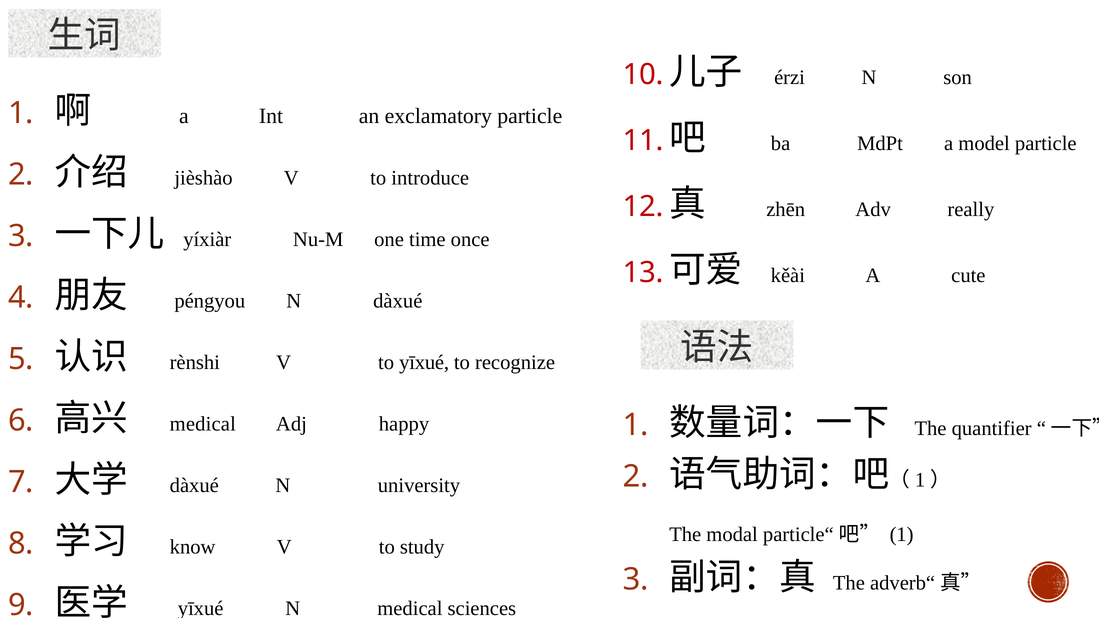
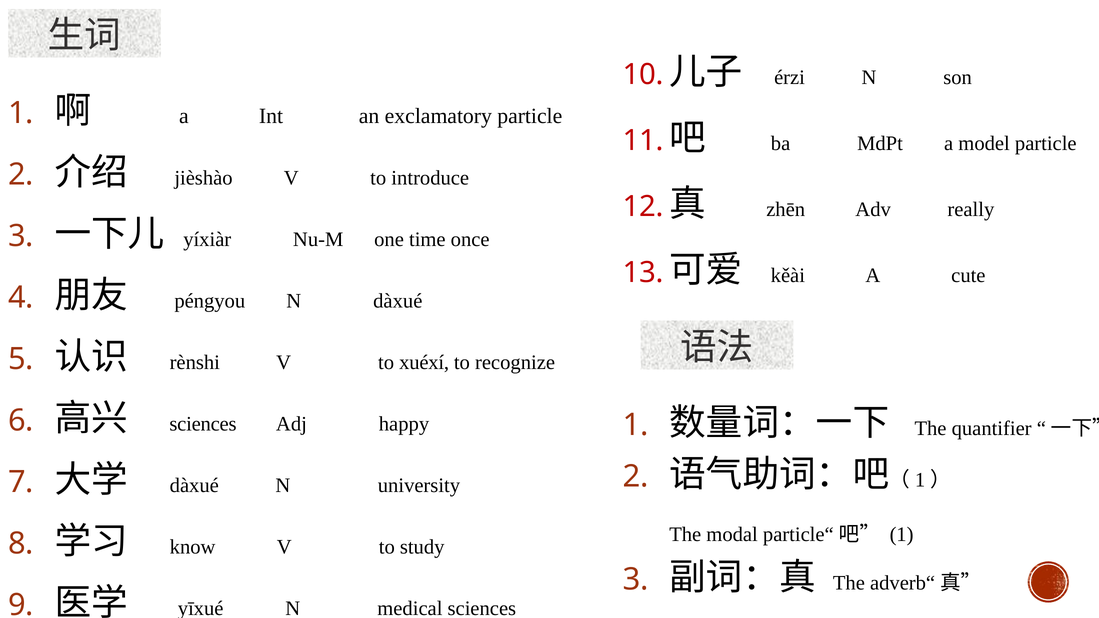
to yīxué: yīxué -> xuéxí
medical at (203, 424): medical -> sciences
